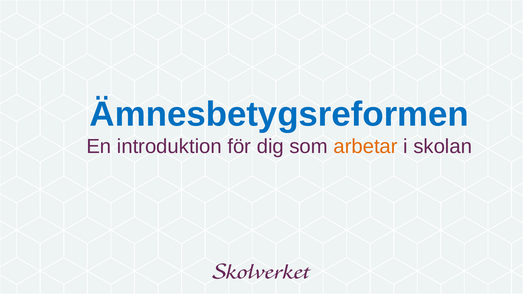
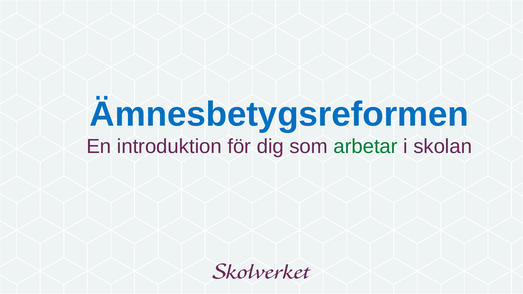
arbetar colour: orange -> green
